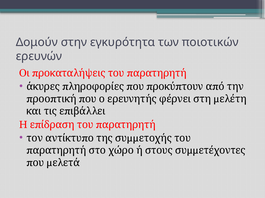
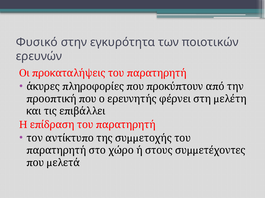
Δομούν: Δομούν -> Φυσικό
